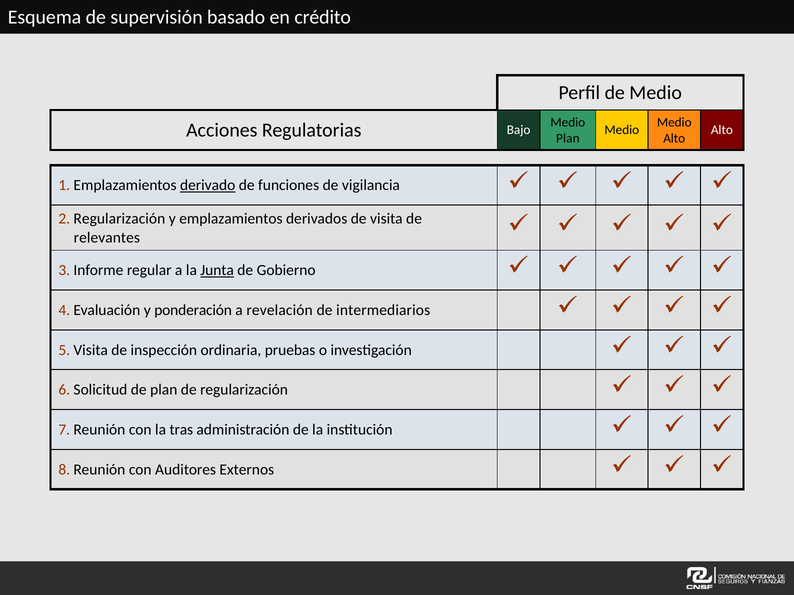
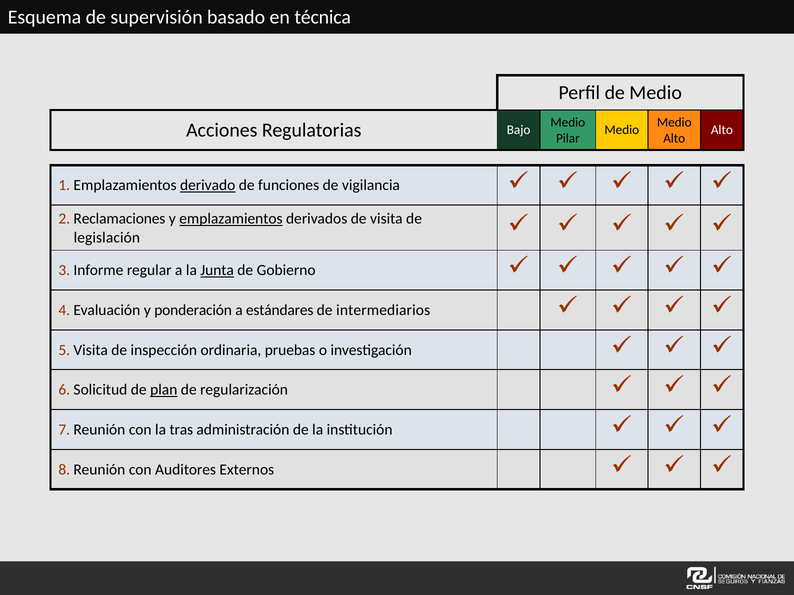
crédito: crédito -> técnica
Plan at (568, 138): Plan -> Pilar
2 Regularización: Regularización -> Reclamaciones
emplazamientos at (231, 219) underline: none -> present
relevantes: relevantes -> legislación
revelación: revelación -> estándares
plan at (164, 390) underline: none -> present
